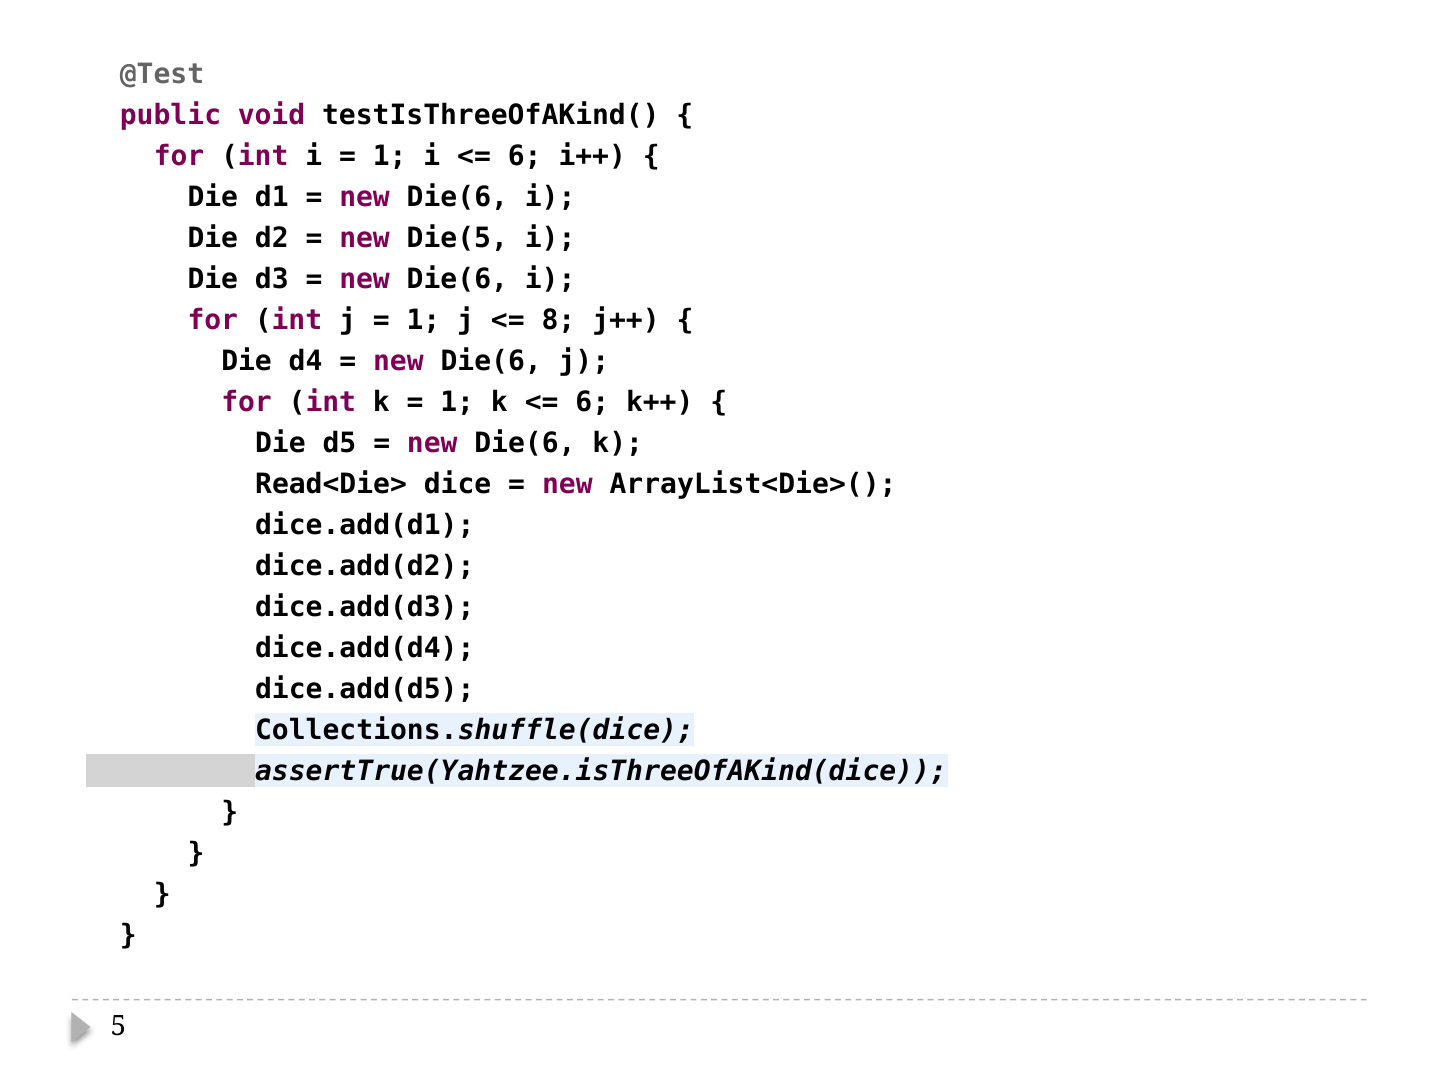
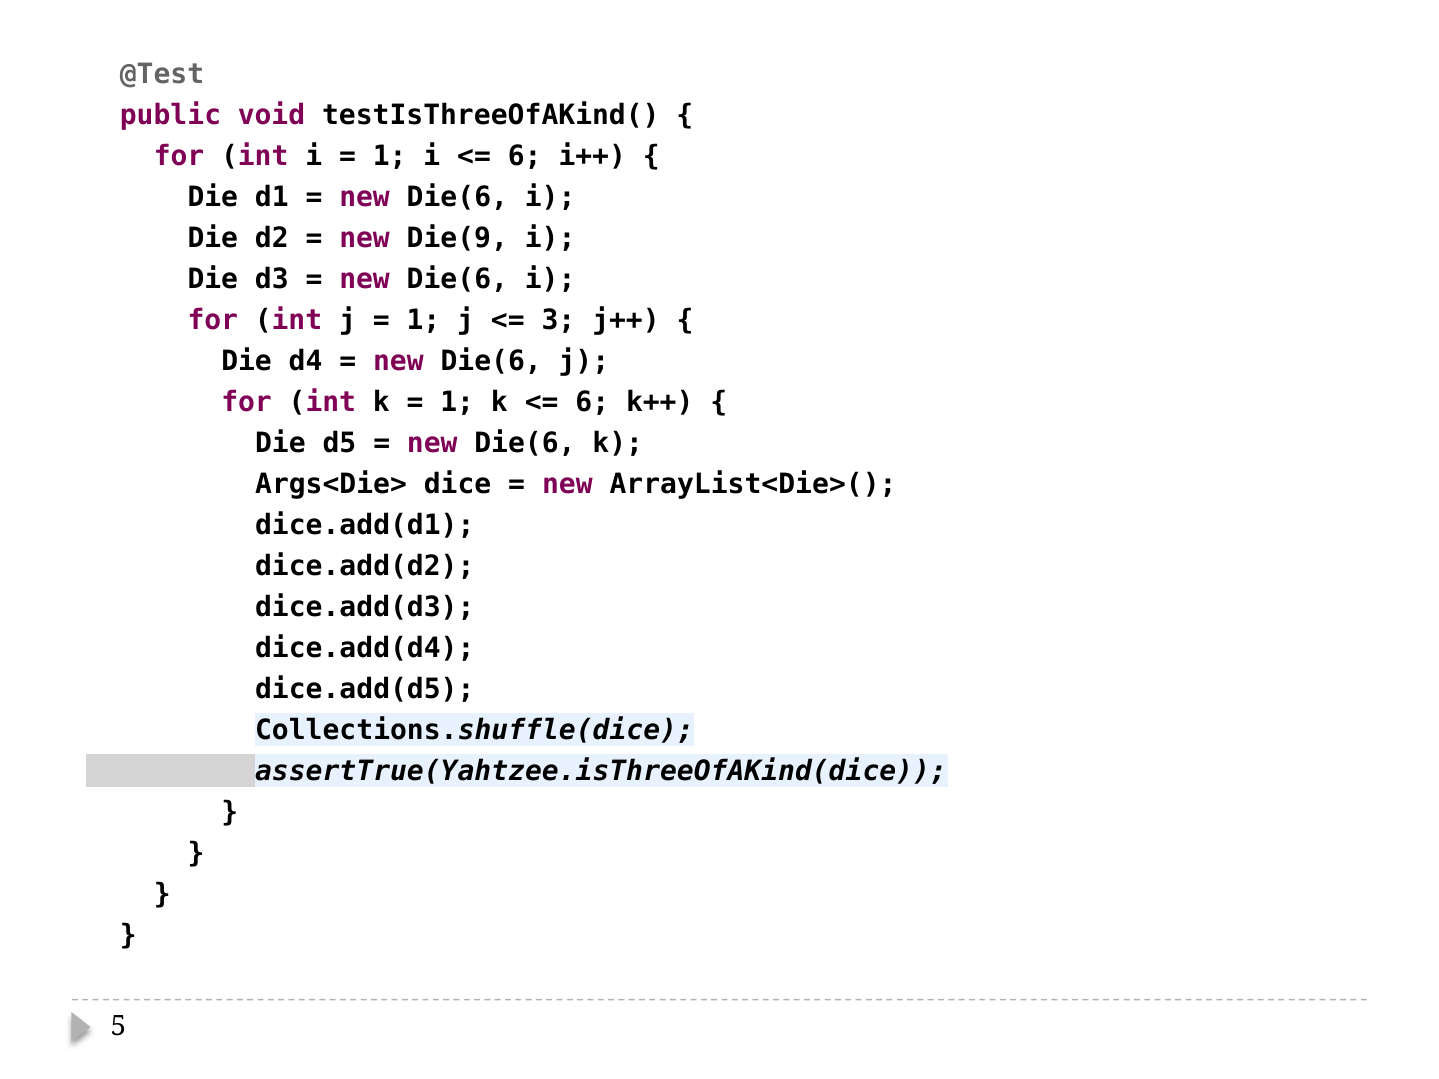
Die(5: Die(5 -> Die(9
8: 8 -> 3
Read<Die>: Read<Die> -> Args<Die>
